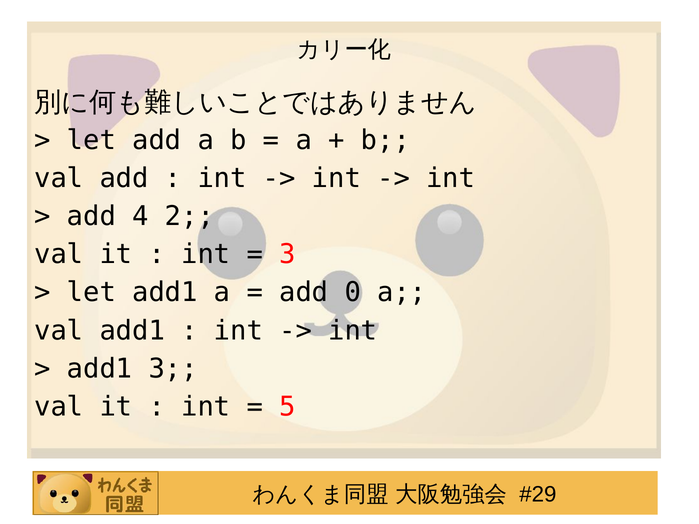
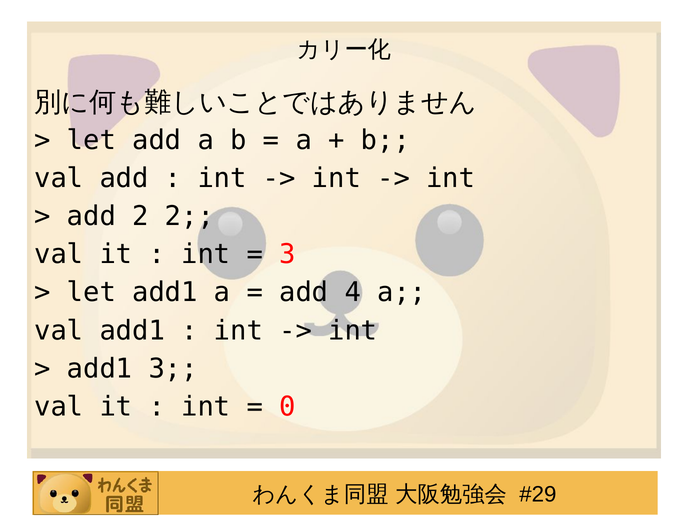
add 4: 4 -> 2
0: 0 -> 4
5: 5 -> 0
